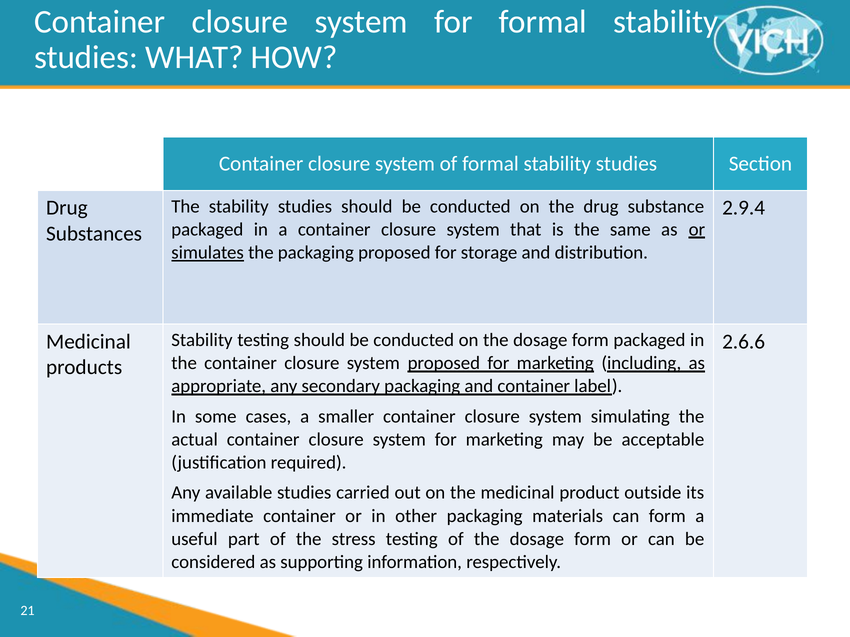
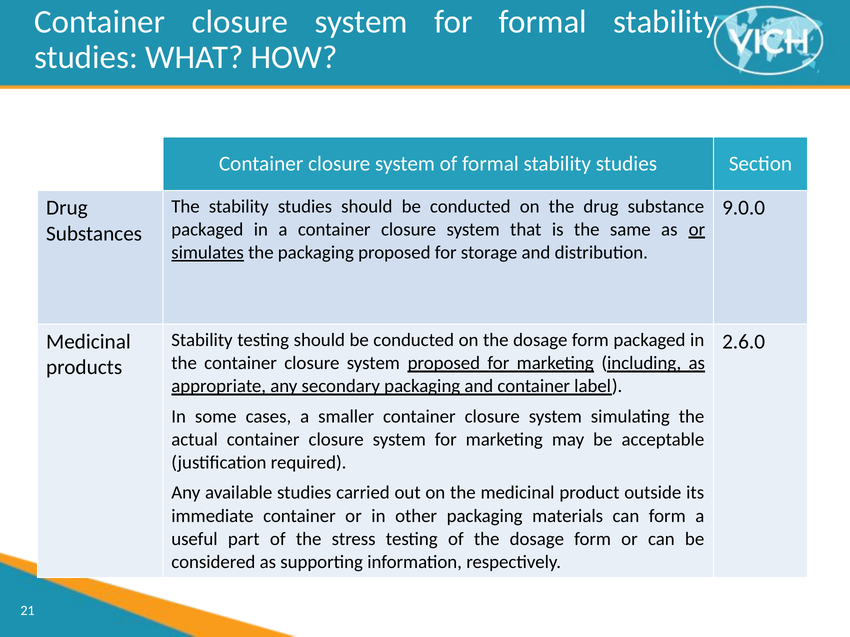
2.9.4: 2.9.4 -> 9.0.0
2.6.6: 2.6.6 -> 2.6.0
